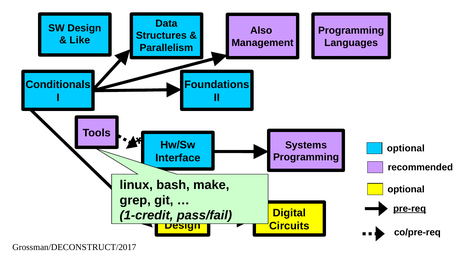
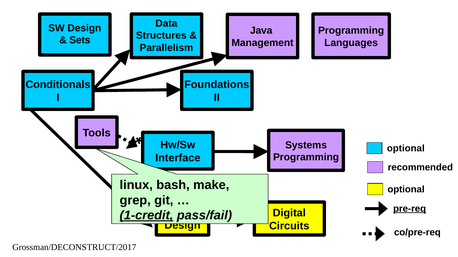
Also: Also -> Java
Like: Like -> Sets
1-credit underline: none -> present
